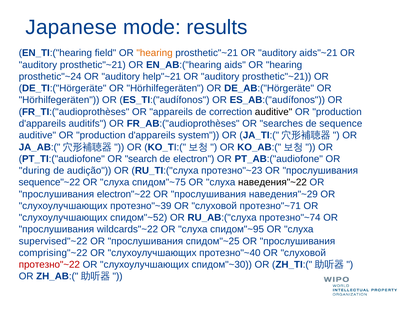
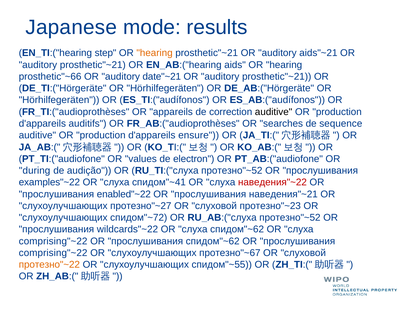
field: field -> step
prosthetic"~24: prosthetic"~24 -> prosthetic"~66
help"~21: help"~21 -> date"~21
system: system -> ensure
search: search -> values
RU_TI:("слуха протезно"~23: протезно"~23 -> протезно"~52
sequence"~22: sequence"~22 -> examples"~22
спидом"~75: спидом"~75 -> спидом"~41
наведения"~22 colour: black -> red
electron"~22: electron"~22 -> enabled"~22
наведения"~29: наведения"~29 -> наведения"~21
протезно"~39: протезно"~39 -> протезно"~27
протезно"~71: протезно"~71 -> протезно"~23
спидом"~52: спидом"~52 -> спидом"~72
RU_AB:("слуха протезно"~74: протезно"~74 -> протезно"~52
слуха спидом"~95: спидом"~95 -> спидом"~62
supervised"~22 at (53, 241): supervised"~22 -> comprising"~22
прослушивания спидом"~25: спидом"~25 -> спидом"~62
протезно"~40: протезно"~40 -> протезно"~67
протезно"~22 colour: red -> orange
спидом"~30: спидом"~30 -> спидом"~55
